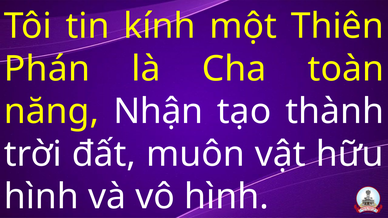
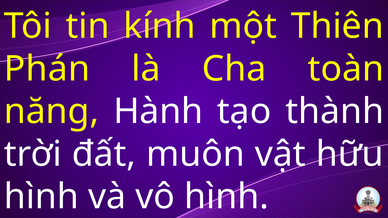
Nhận: Nhận -> Hành
